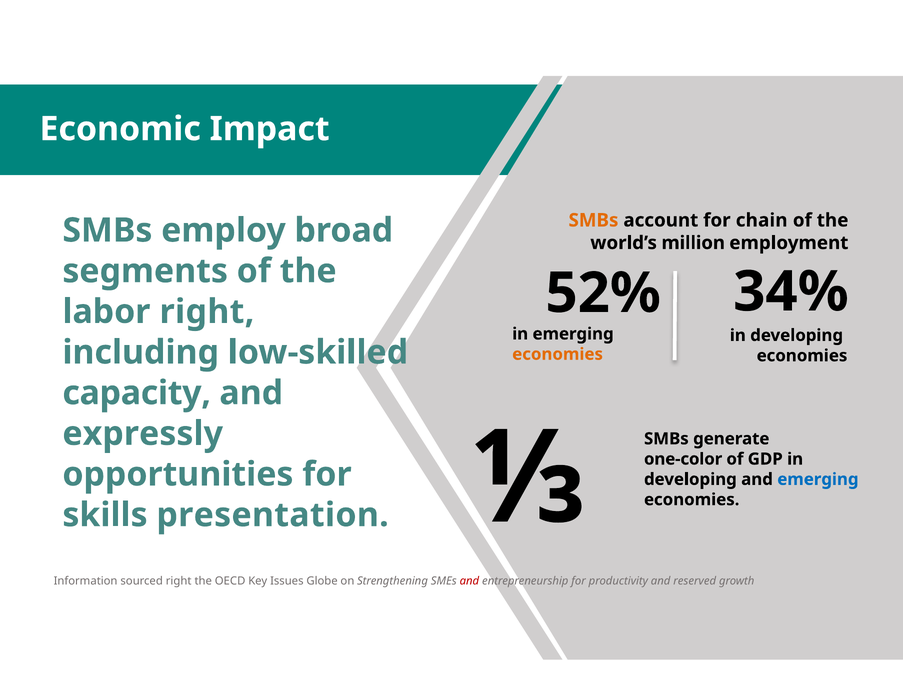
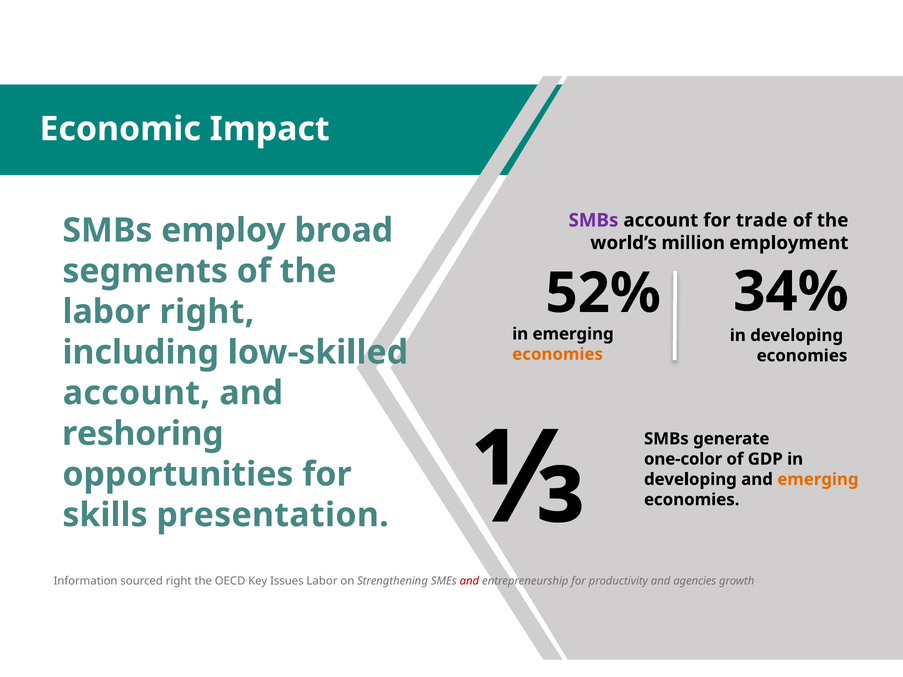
SMBs at (593, 220) colour: orange -> purple
chain: chain -> trade
capacity at (137, 393): capacity -> account
expressly: expressly -> reshoring
emerging at (818, 480) colour: blue -> orange
Issues Globe: Globe -> Labor
reserved: reserved -> agencies
